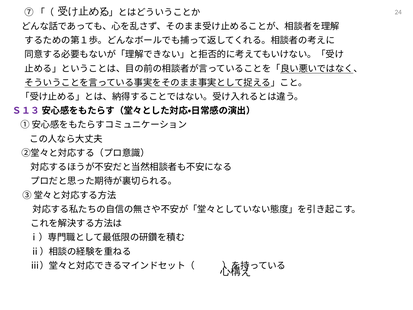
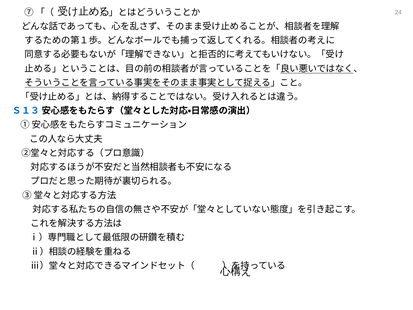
Ｓ１３ colour: purple -> blue
